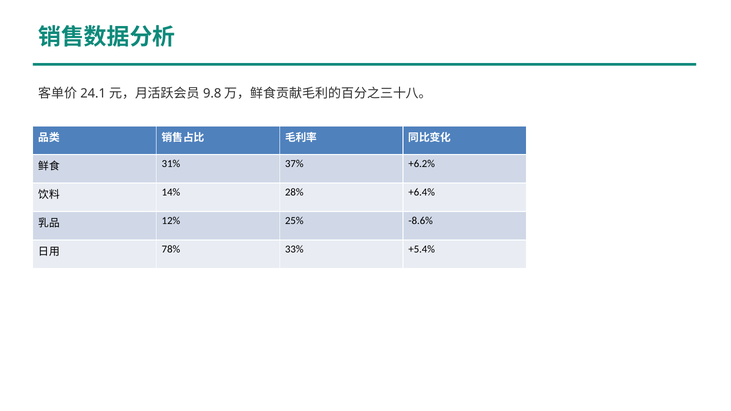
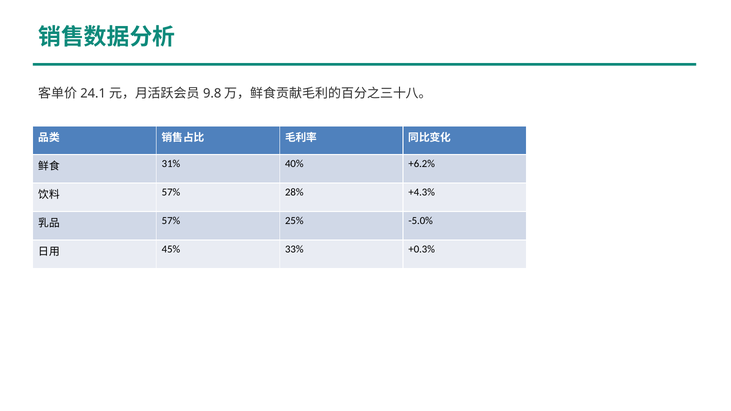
37%: 37% -> 40%
14% at (171, 192): 14% -> 57%
+6.4%: +6.4% -> +4.3%
12% at (171, 221): 12% -> 57%
-8.6%: -8.6% -> -5.0%
78%: 78% -> 45%
+5.4%: +5.4% -> +0.3%
